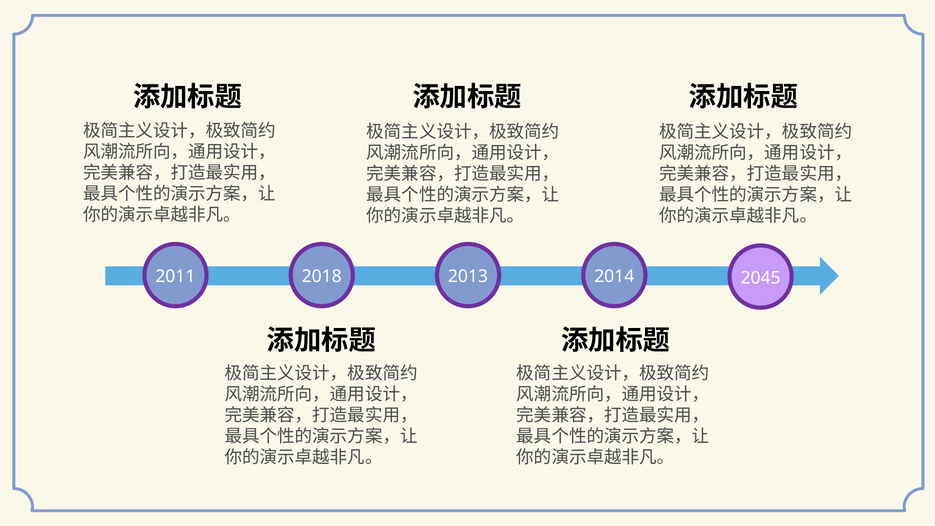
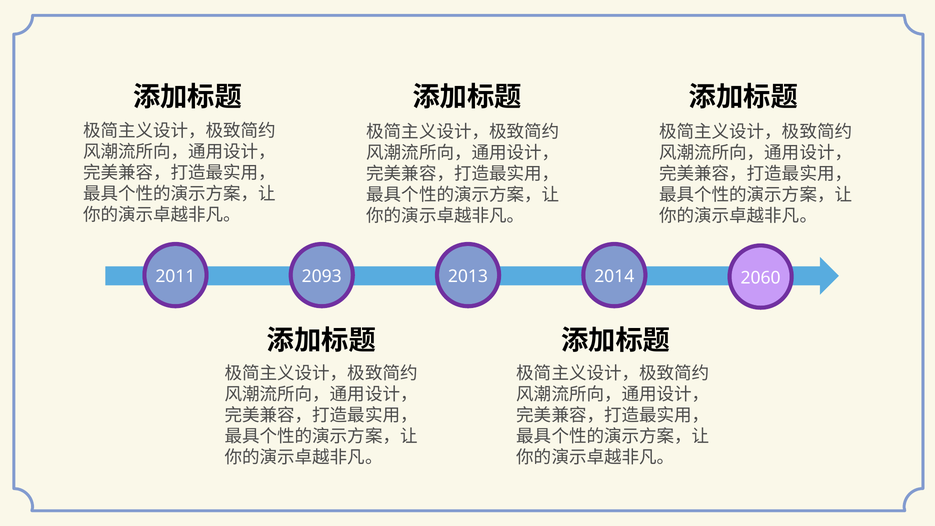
2018: 2018 -> 2093
2045: 2045 -> 2060
